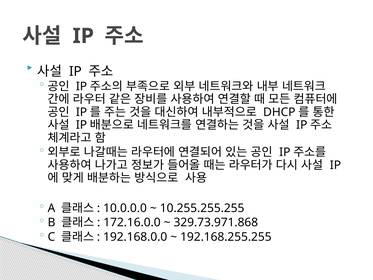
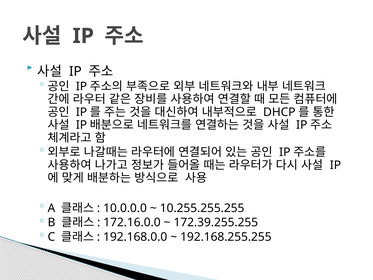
329.73.971.868: 329.73.971.868 -> 172.39.255.255
